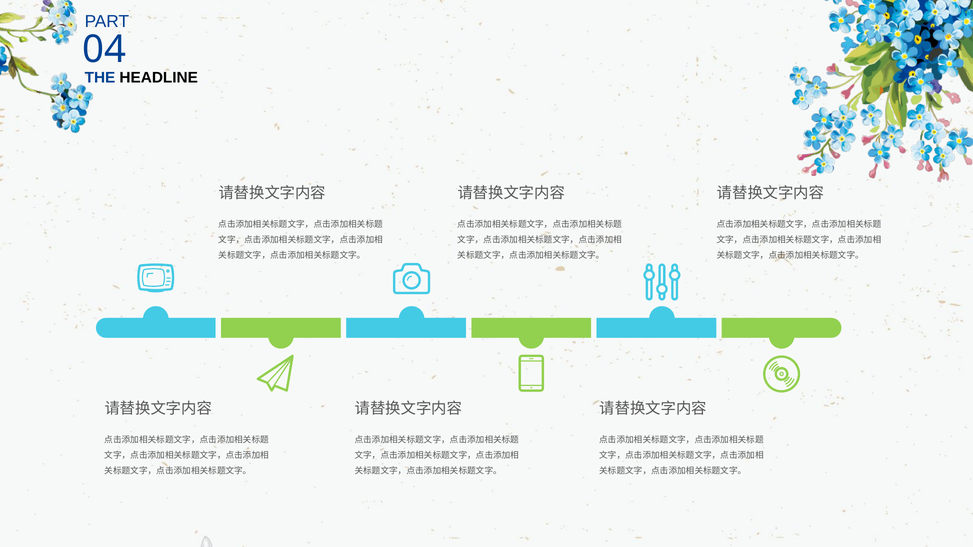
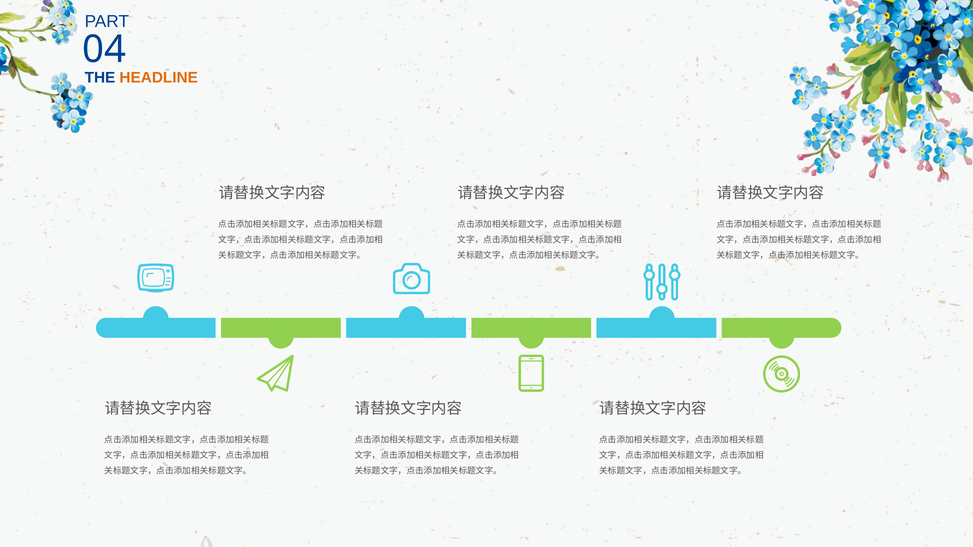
HEADLINE colour: black -> orange
